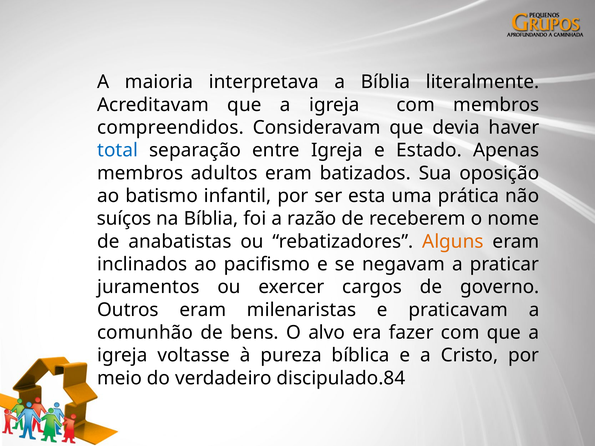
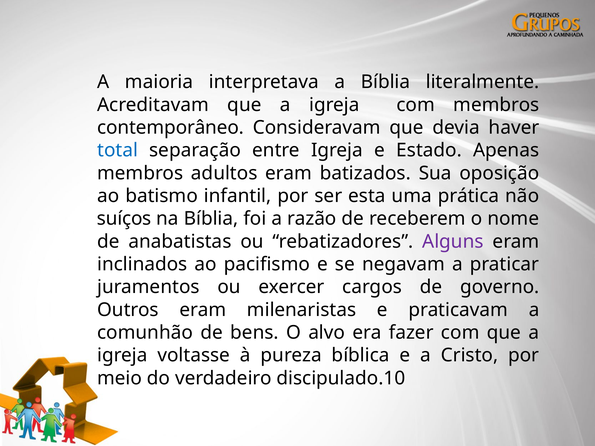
compreendidos: compreendidos -> contemporâneo
Alguns colour: orange -> purple
discipulado.84: discipulado.84 -> discipulado.10
